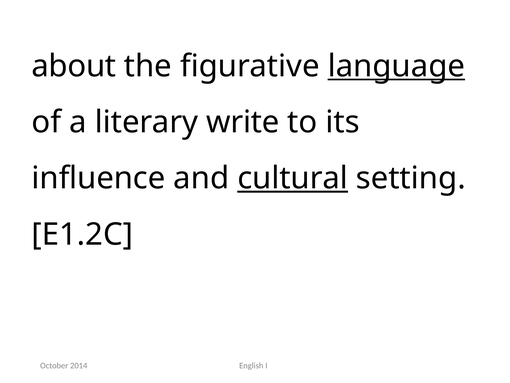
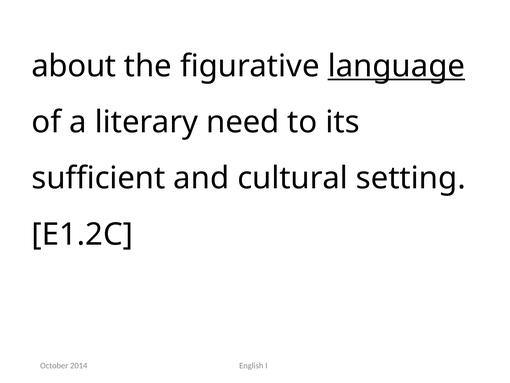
write: write -> need
influence: influence -> sufficient
cultural underline: present -> none
